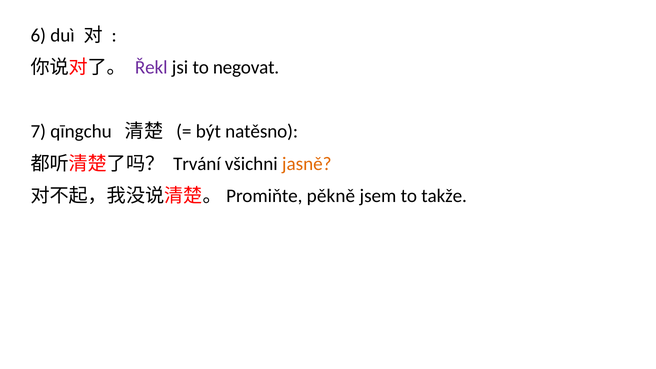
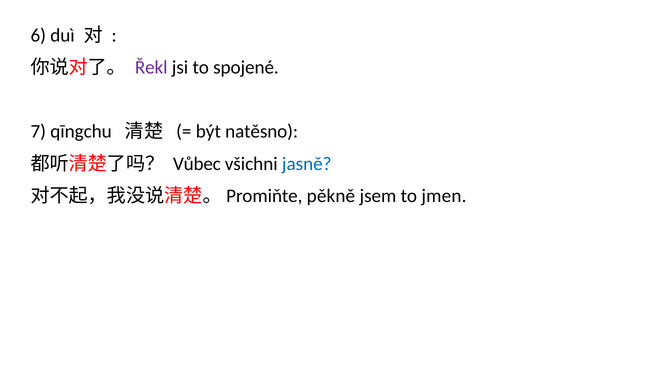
negovat: negovat -> spojené
Trvání: Trvání -> Vůbec
jasně colour: orange -> blue
takže: takže -> jmen
